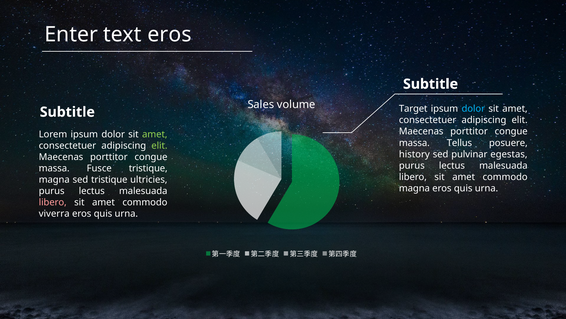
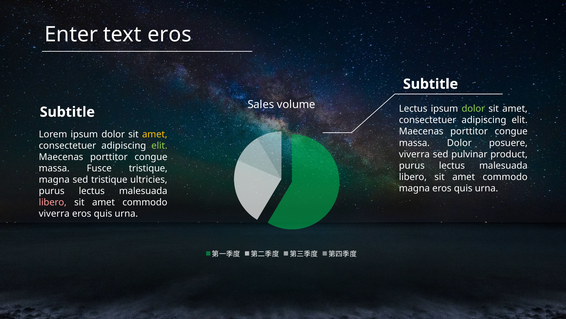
Target at (413, 109): Target -> Lectus
dolor at (473, 109) colour: light blue -> light green
amet at (155, 134) colour: light green -> yellow
massa Tellus: Tellus -> Dolor
history at (414, 154): history -> viverra
egestas: egestas -> product
